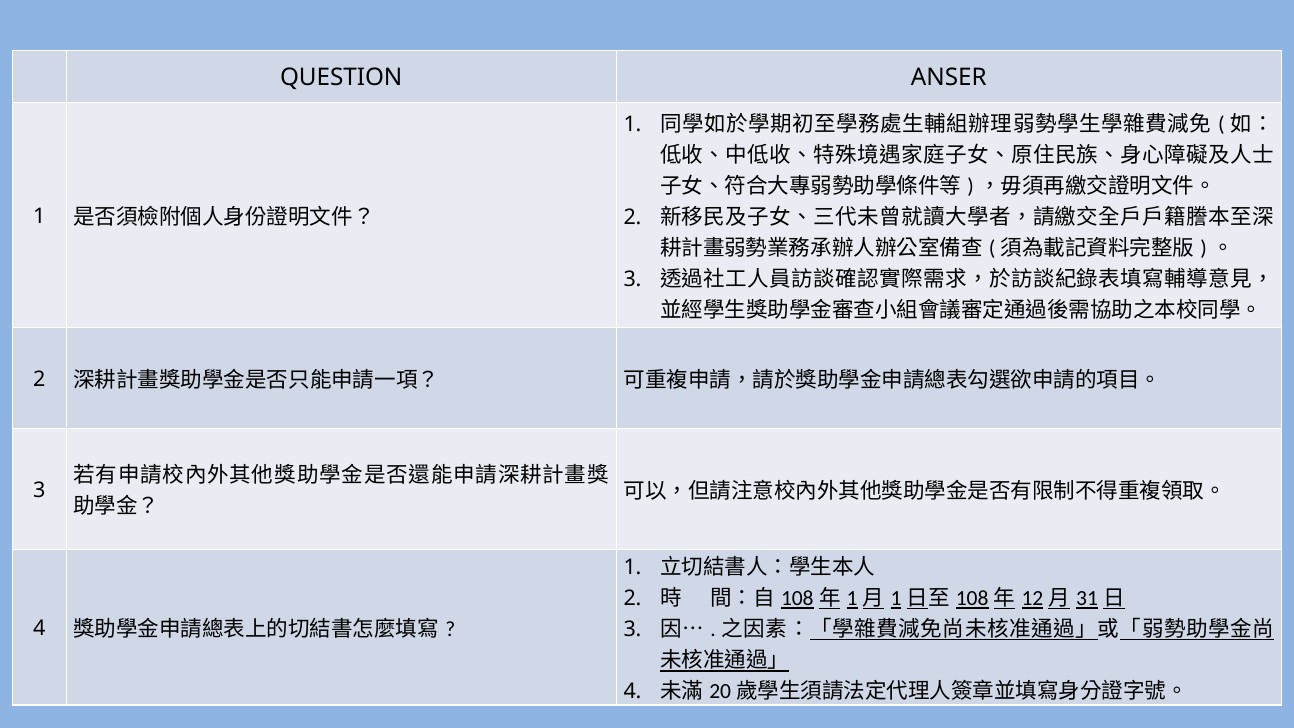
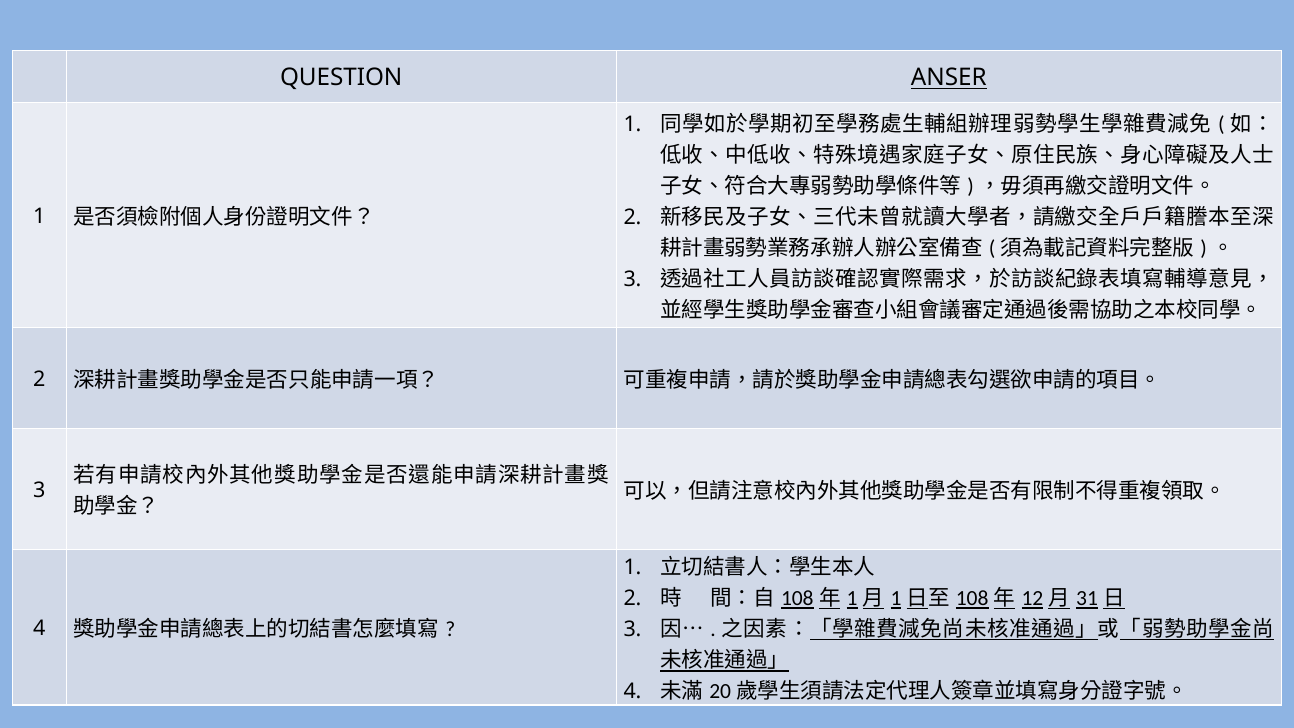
ANSER underline: none -> present
